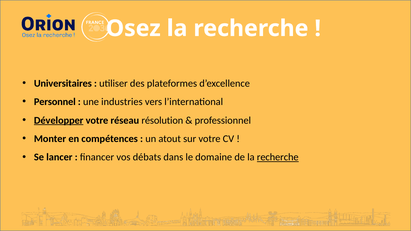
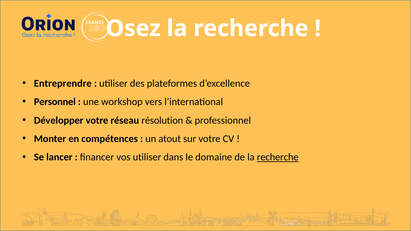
Universitaires: Universitaires -> Entreprendre
industries: industries -> workshop
Développer underline: present -> none
vos débats: débats -> utiliser
